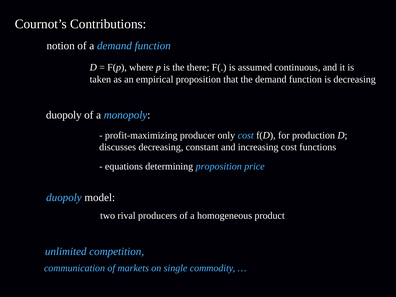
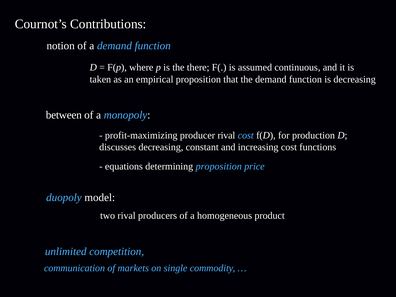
duopoly at (64, 115): duopoly -> between
producer only: only -> rival
